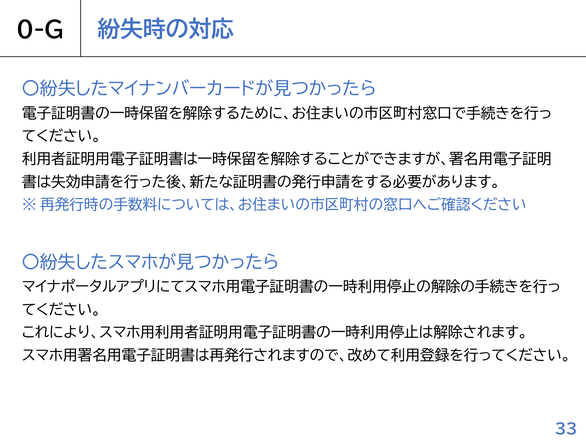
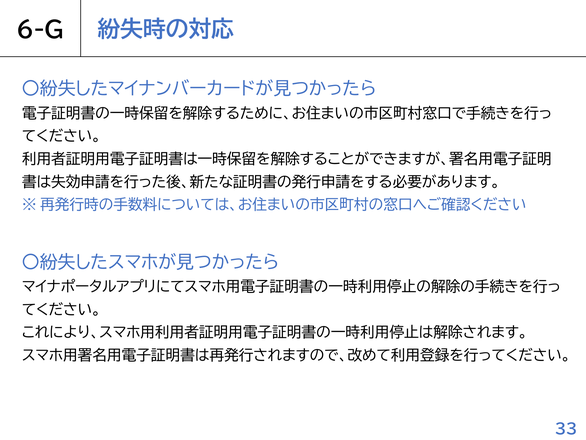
0-G: 0-G -> 6-G
